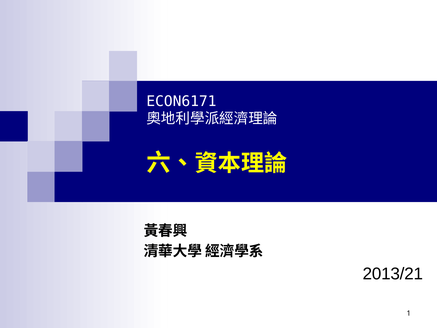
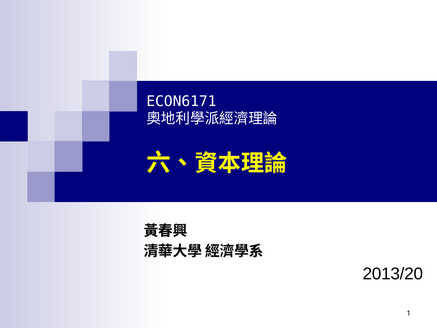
2013/21: 2013/21 -> 2013/20
